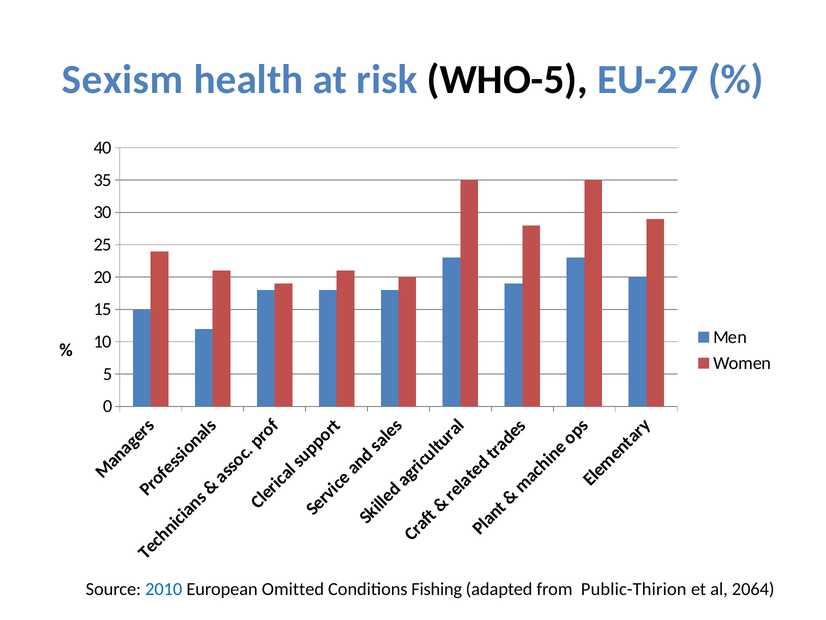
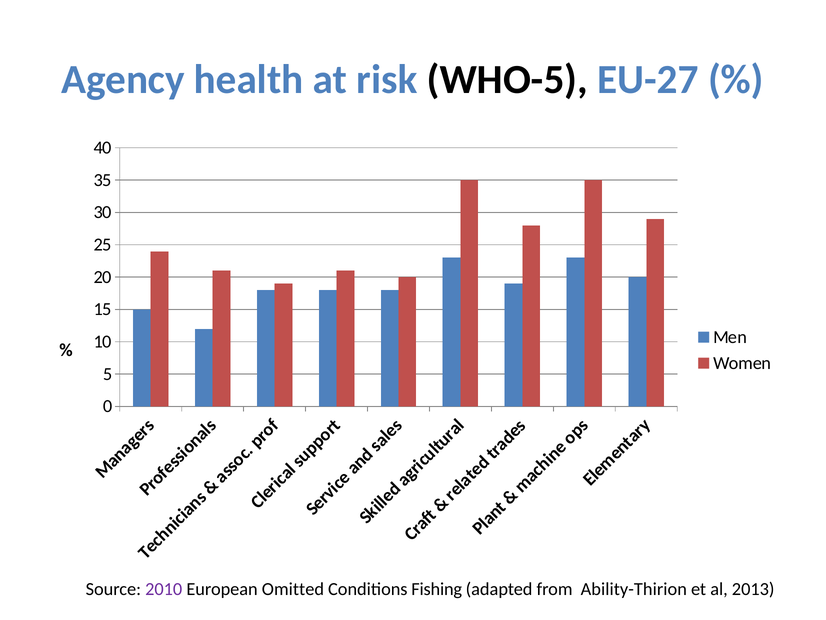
Sexism: Sexism -> Agency
2010 colour: blue -> purple
Public-Thirion: Public-Thirion -> Ability-Thirion
2064: 2064 -> 2013
